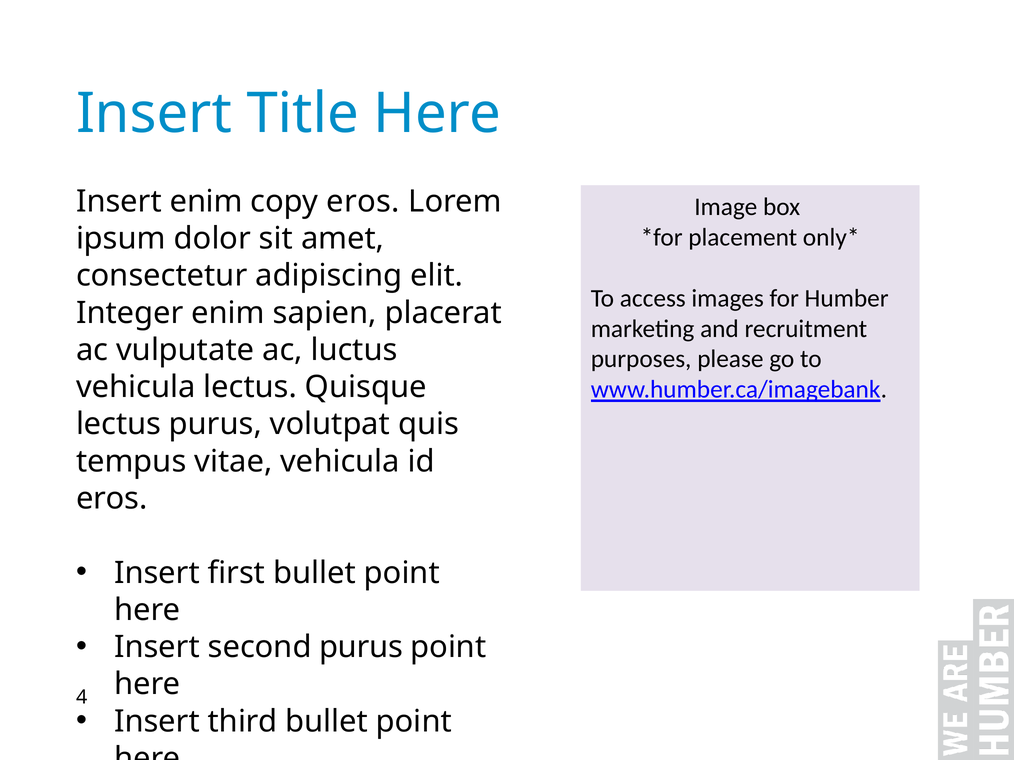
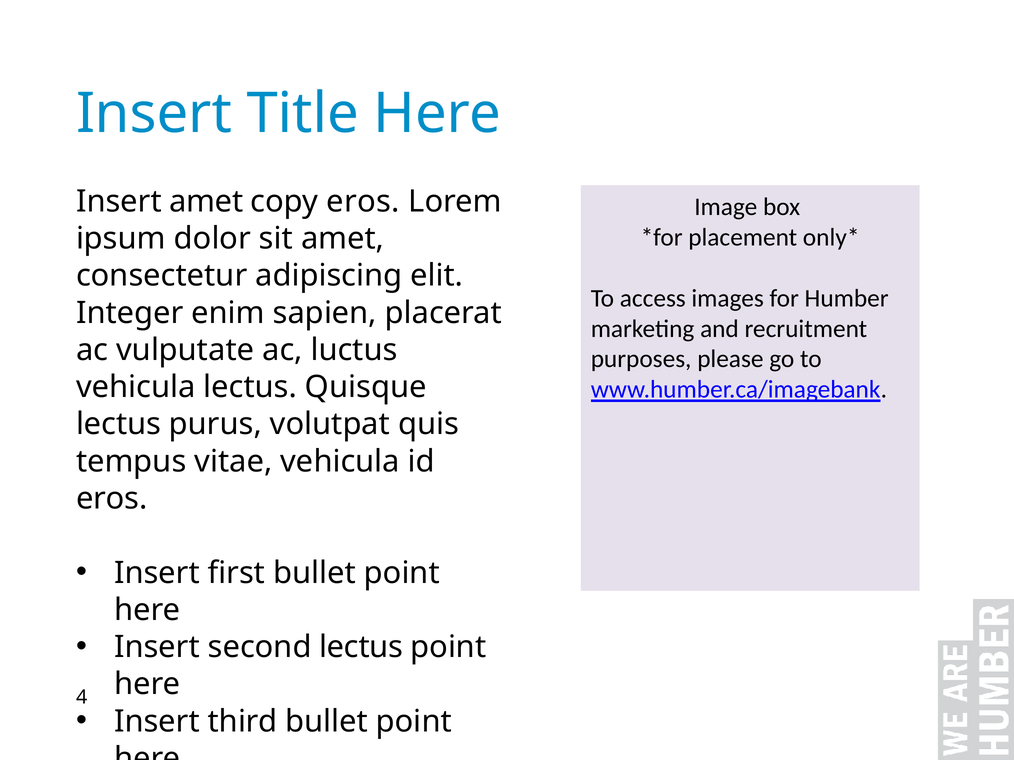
Insert enim: enim -> amet
second purus: purus -> lectus
